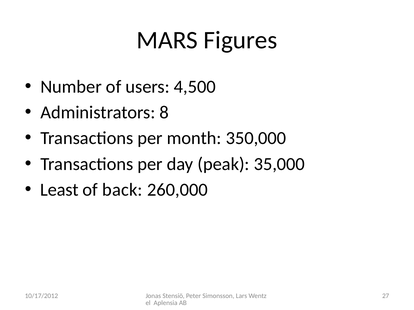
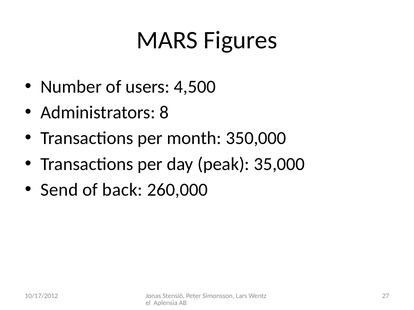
Least: Least -> Send
